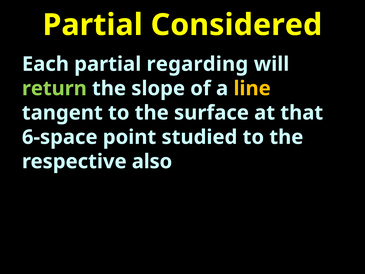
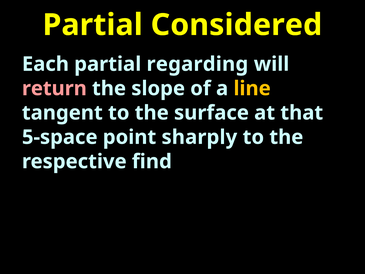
return colour: light green -> pink
6-space: 6-space -> 5-space
studied: studied -> sharply
also: also -> find
